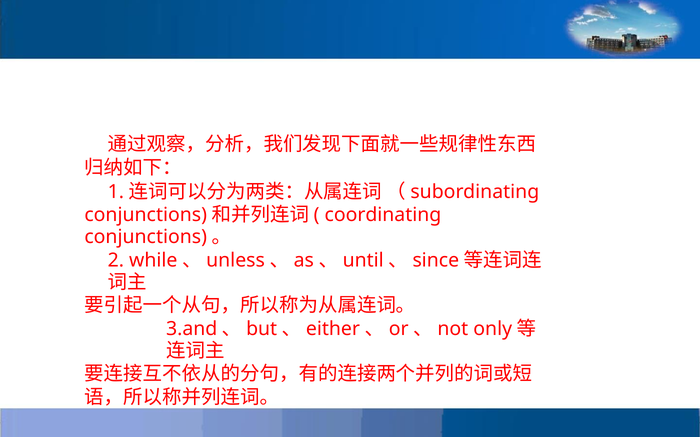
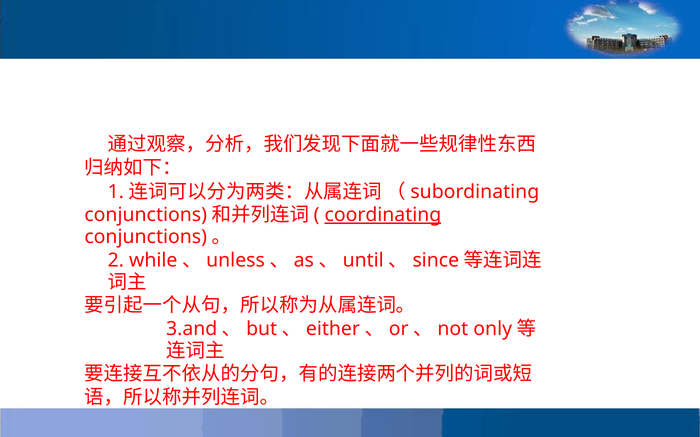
coordinating underline: none -> present
